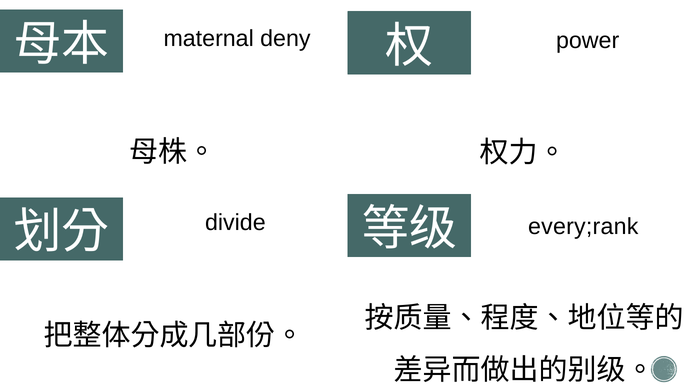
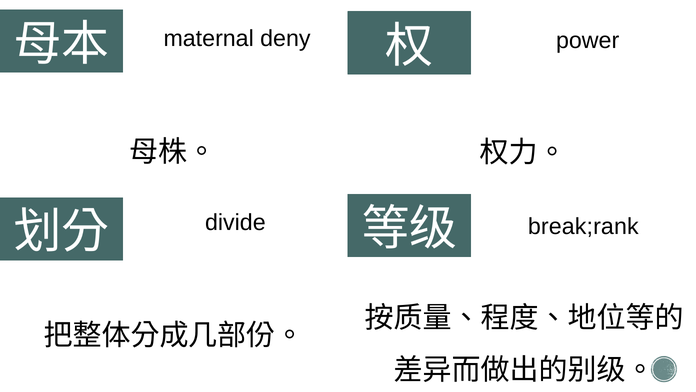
every;rank: every;rank -> break;rank
